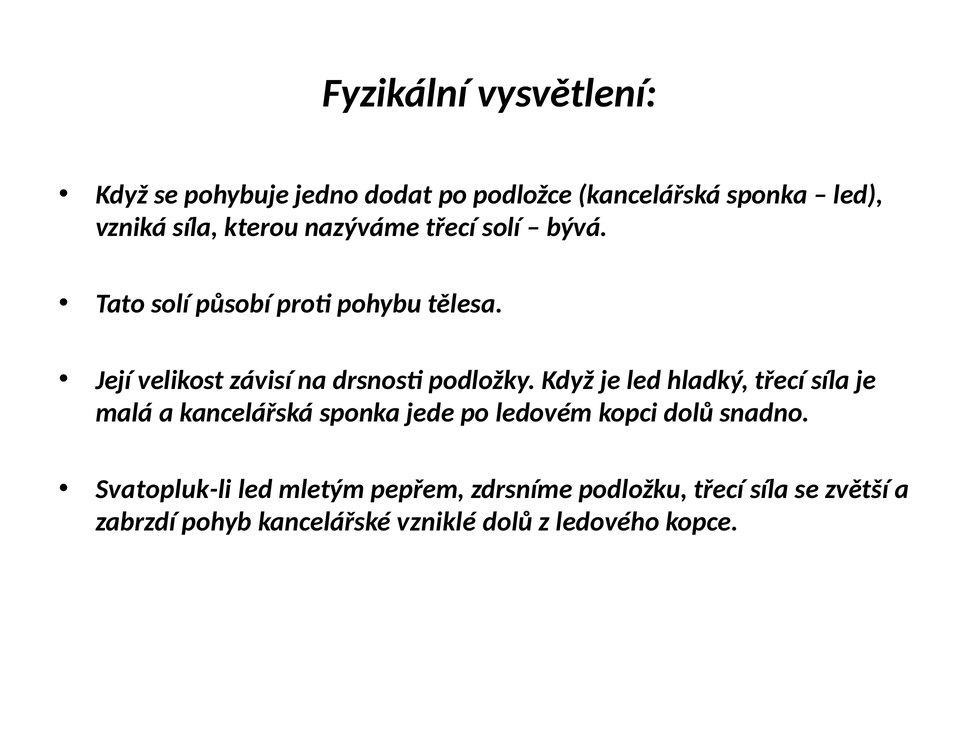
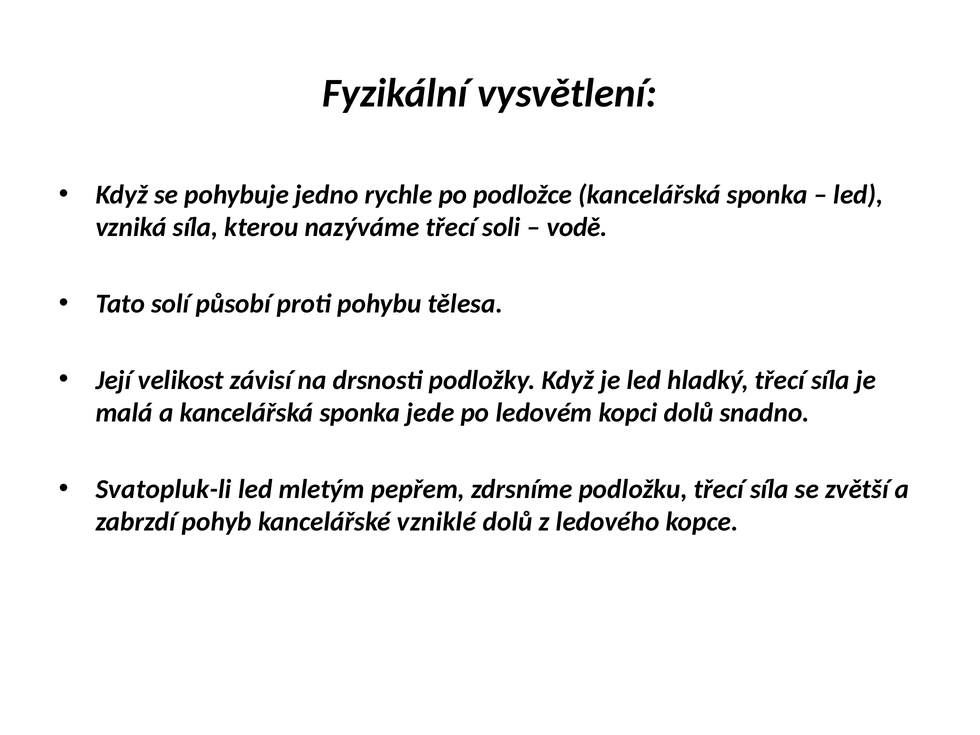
dodat: dodat -> rychle
třecí solí: solí -> soli
bývá: bývá -> vodě
